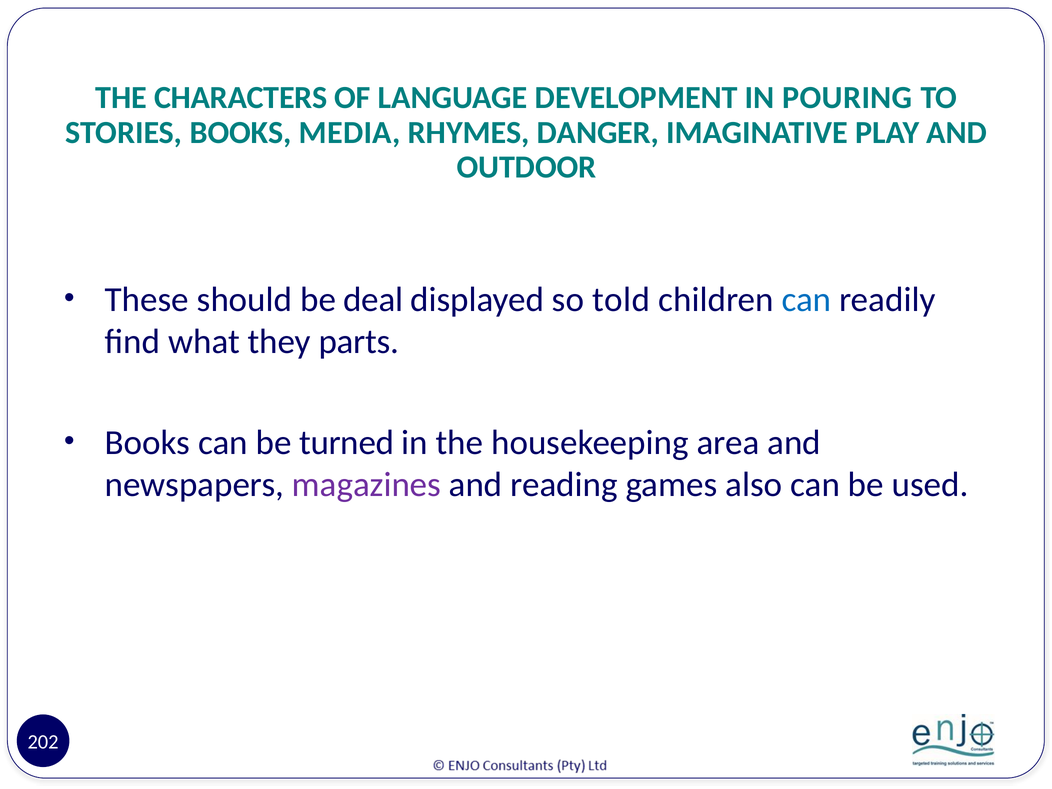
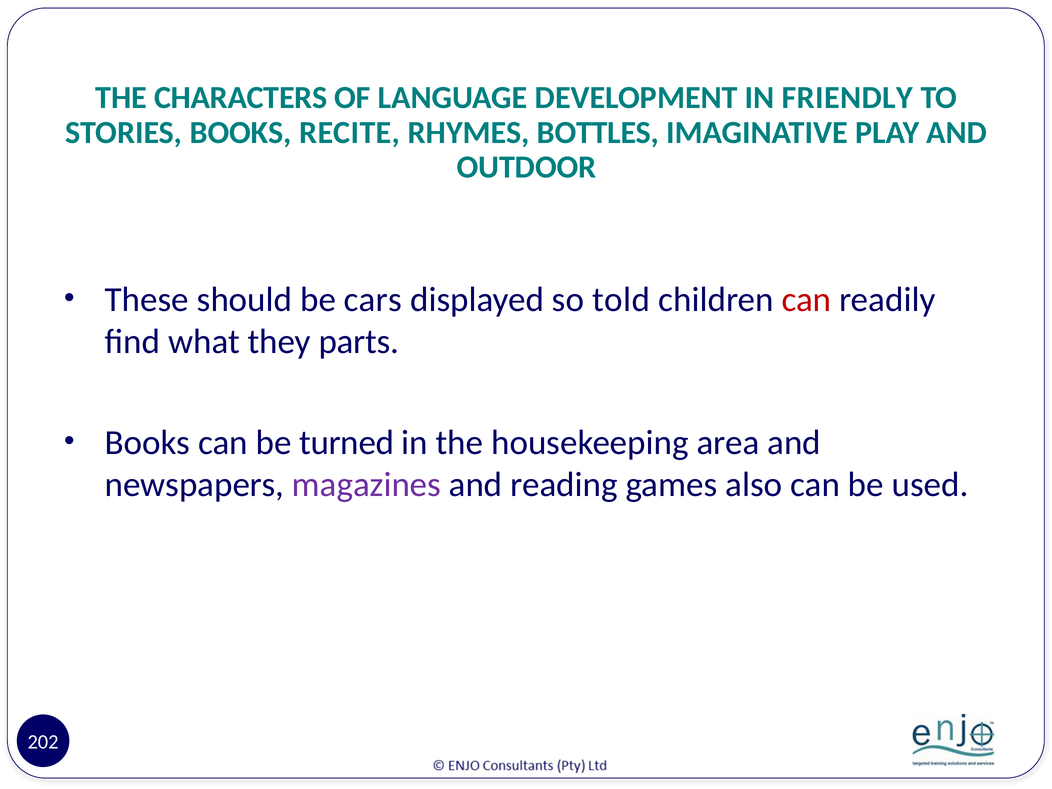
POURING: POURING -> FRIENDLY
MEDIA: MEDIA -> RECITE
DANGER: DANGER -> BOTTLES
deal: deal -> cars
can at (806, 299) colour: blue -> red
